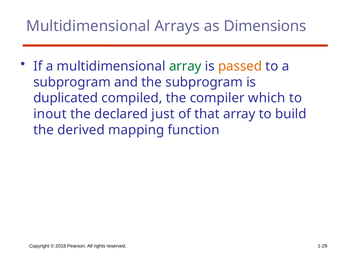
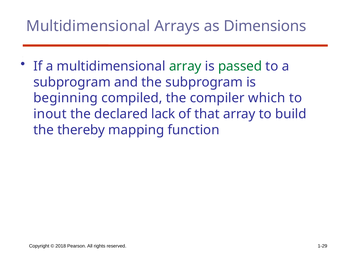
passed colour: orange -> green
duplicated: duplicated -> beginning
just: just -> lack
derived: derived -> thereby
